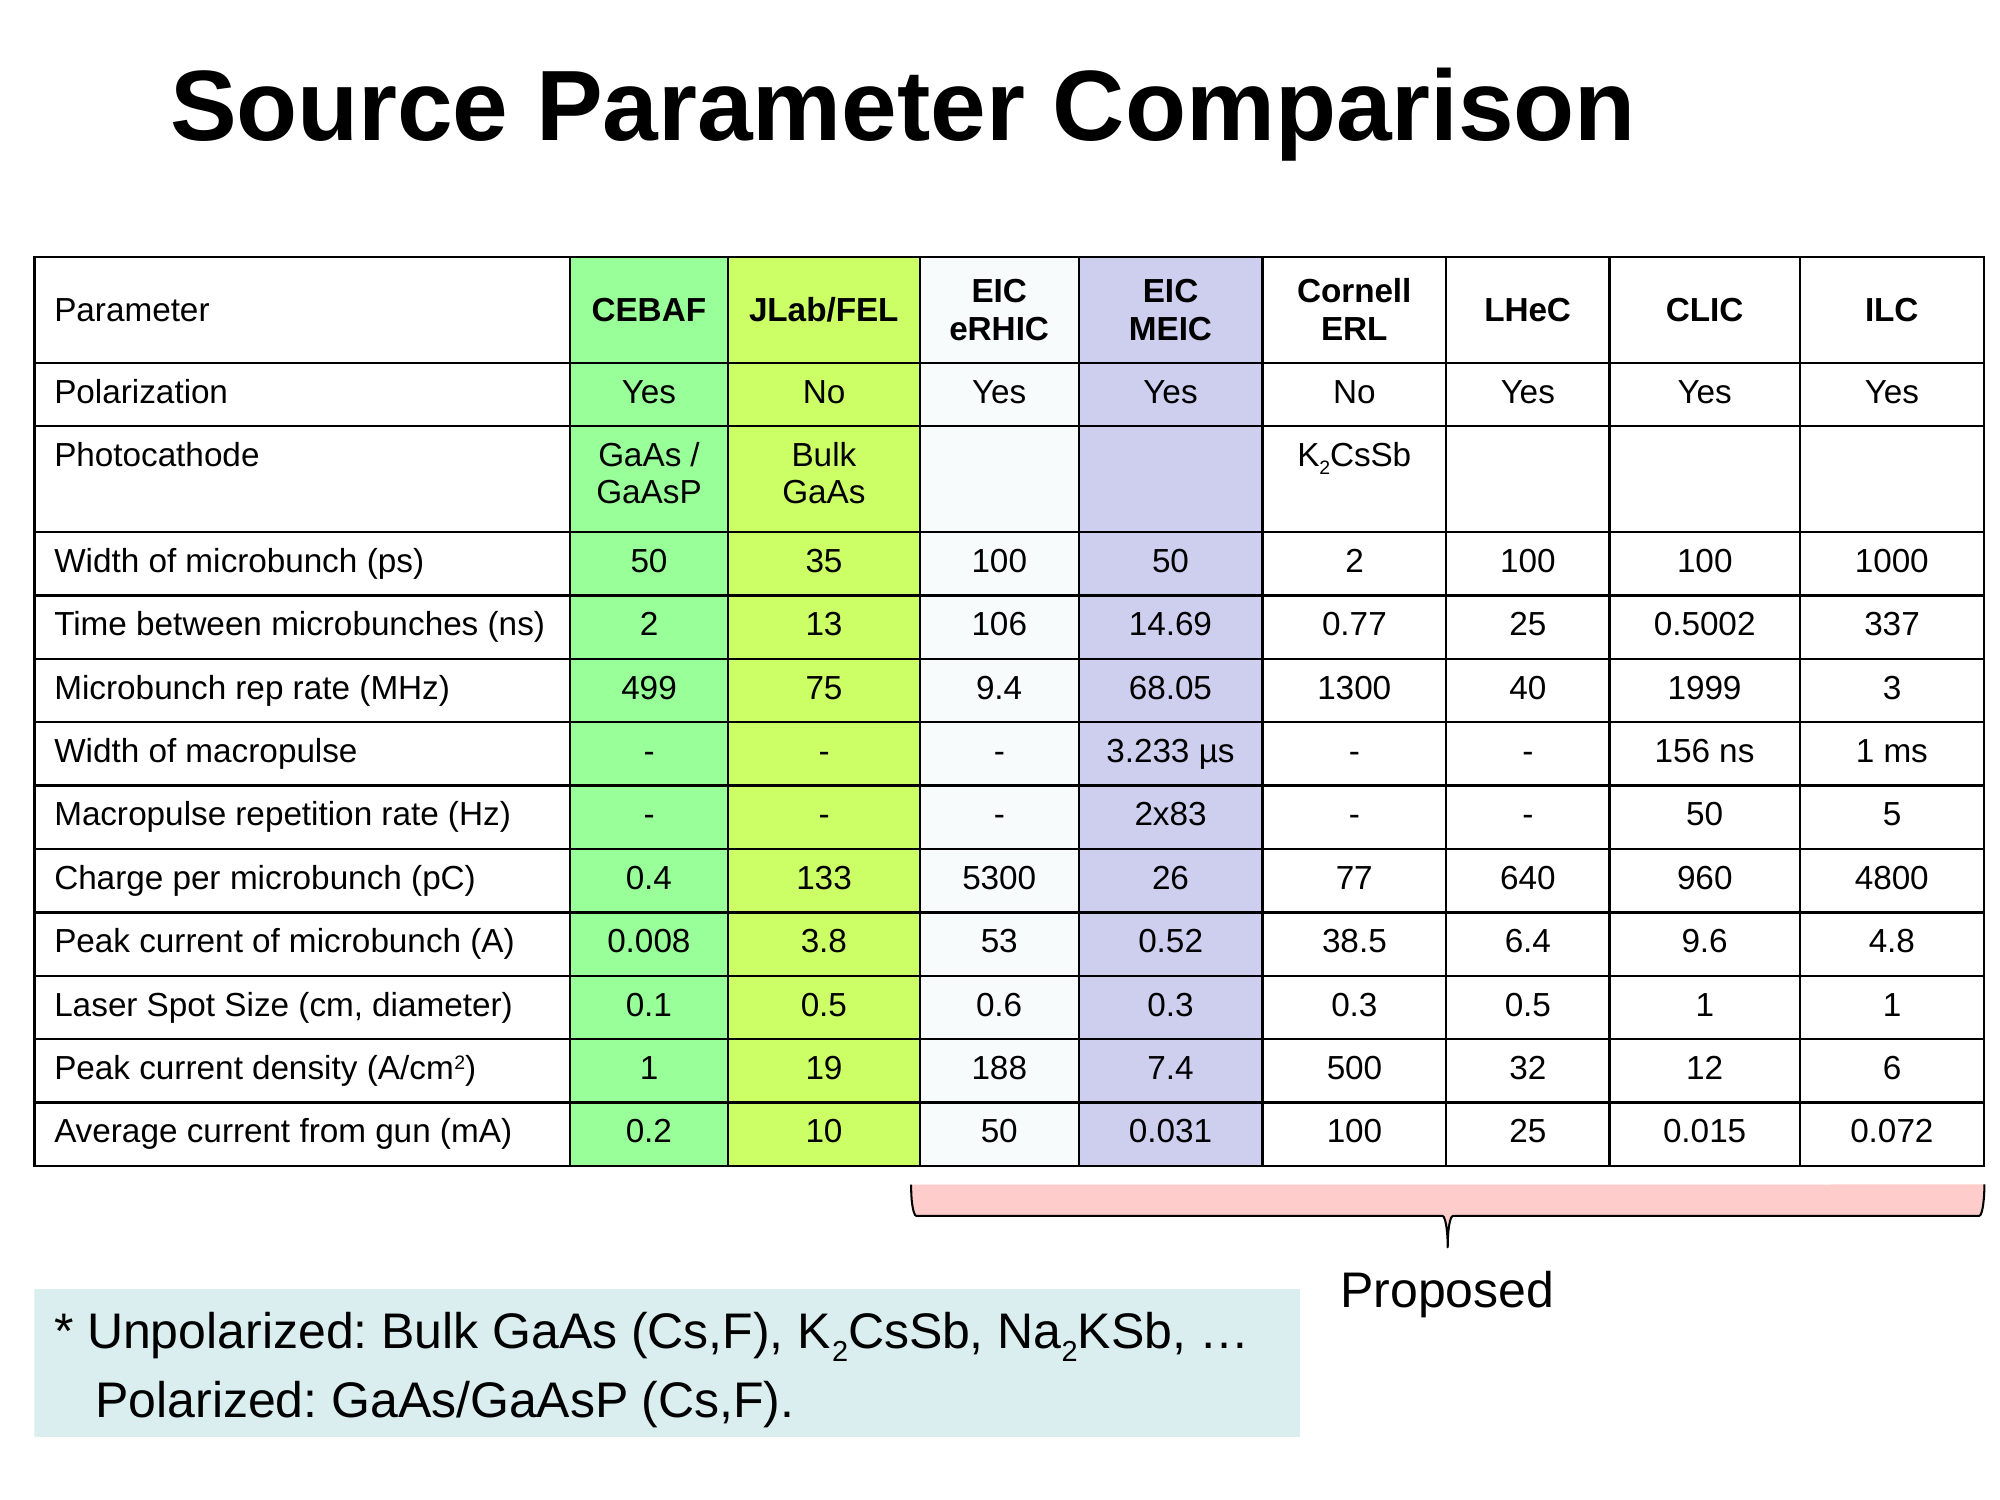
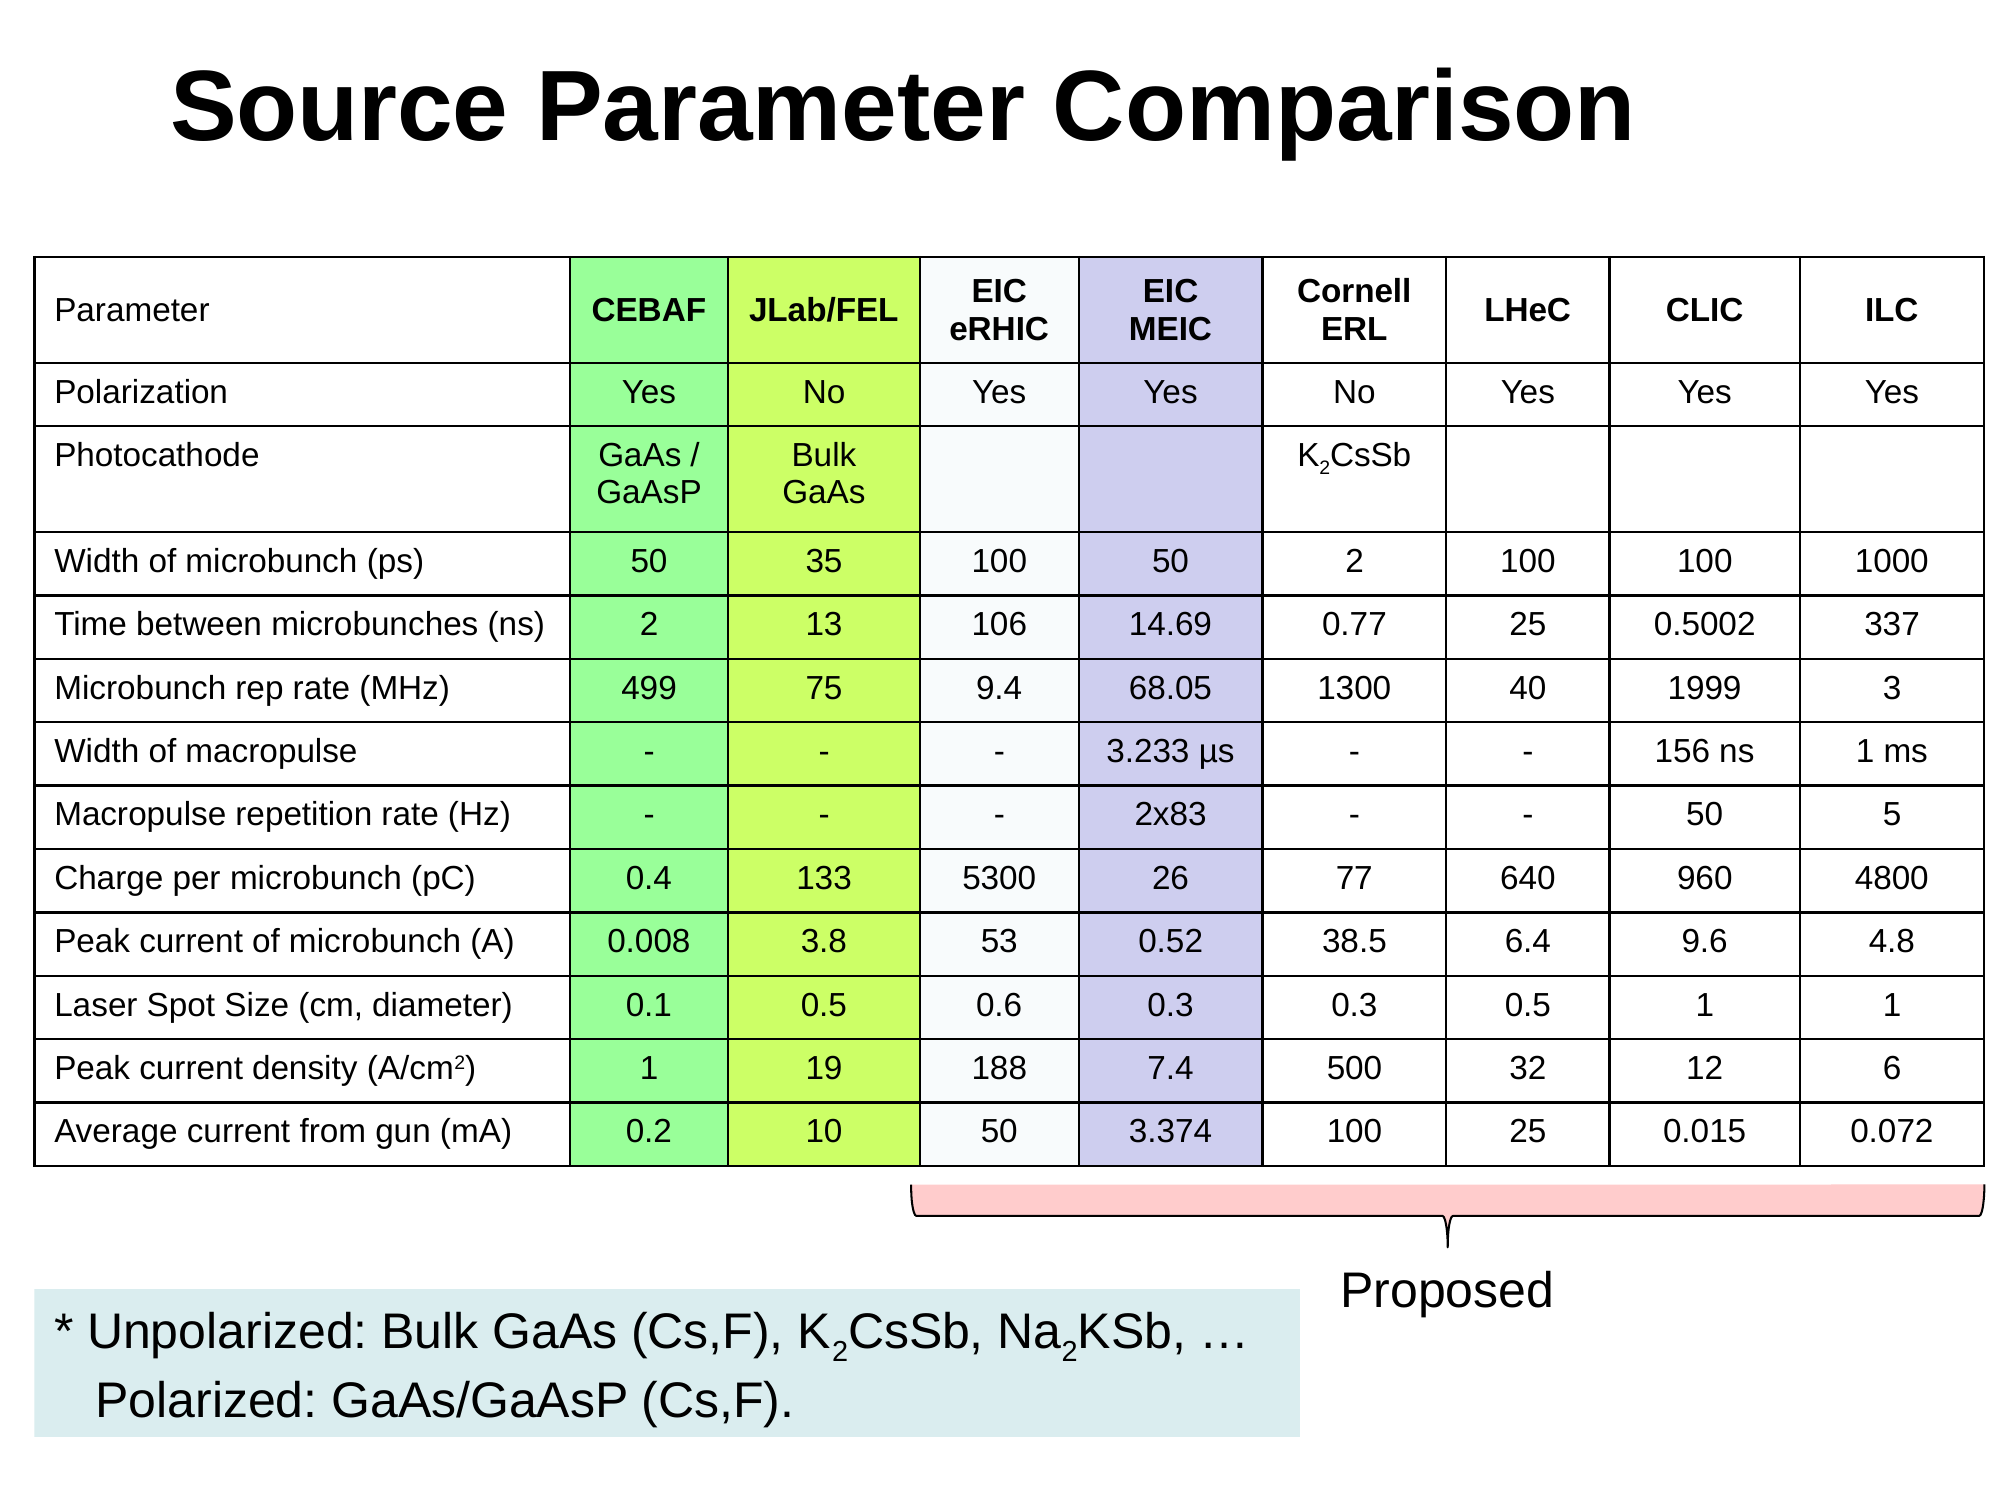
0.031: 0.031 -> 3.374
